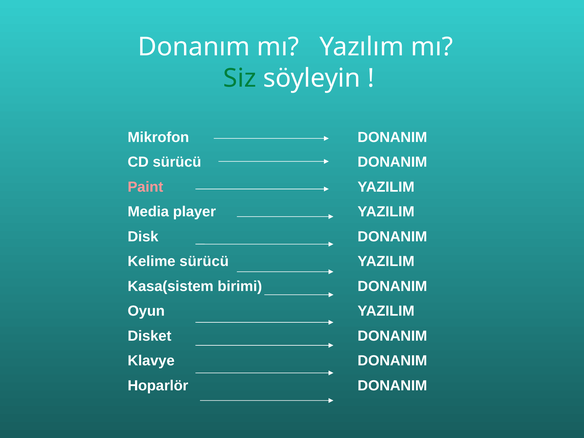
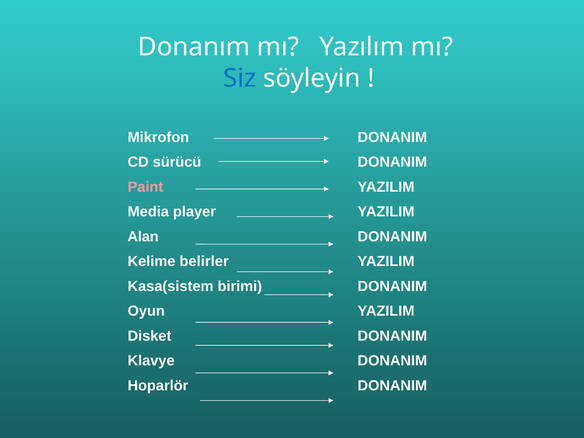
Siz colour: green -> blue
Disk: Disk -> Alan
Kelime sürücü: sürücü -> belirler
